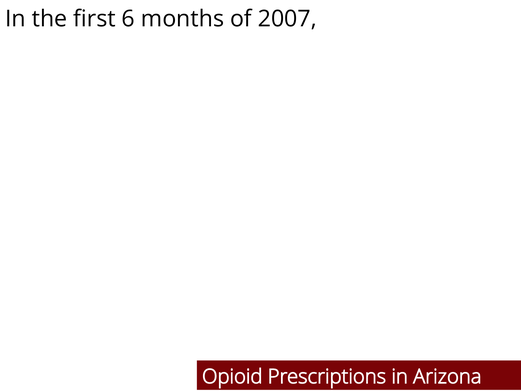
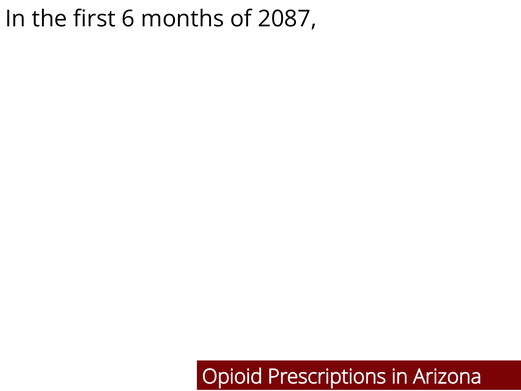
2007: 2007 -> 2087
